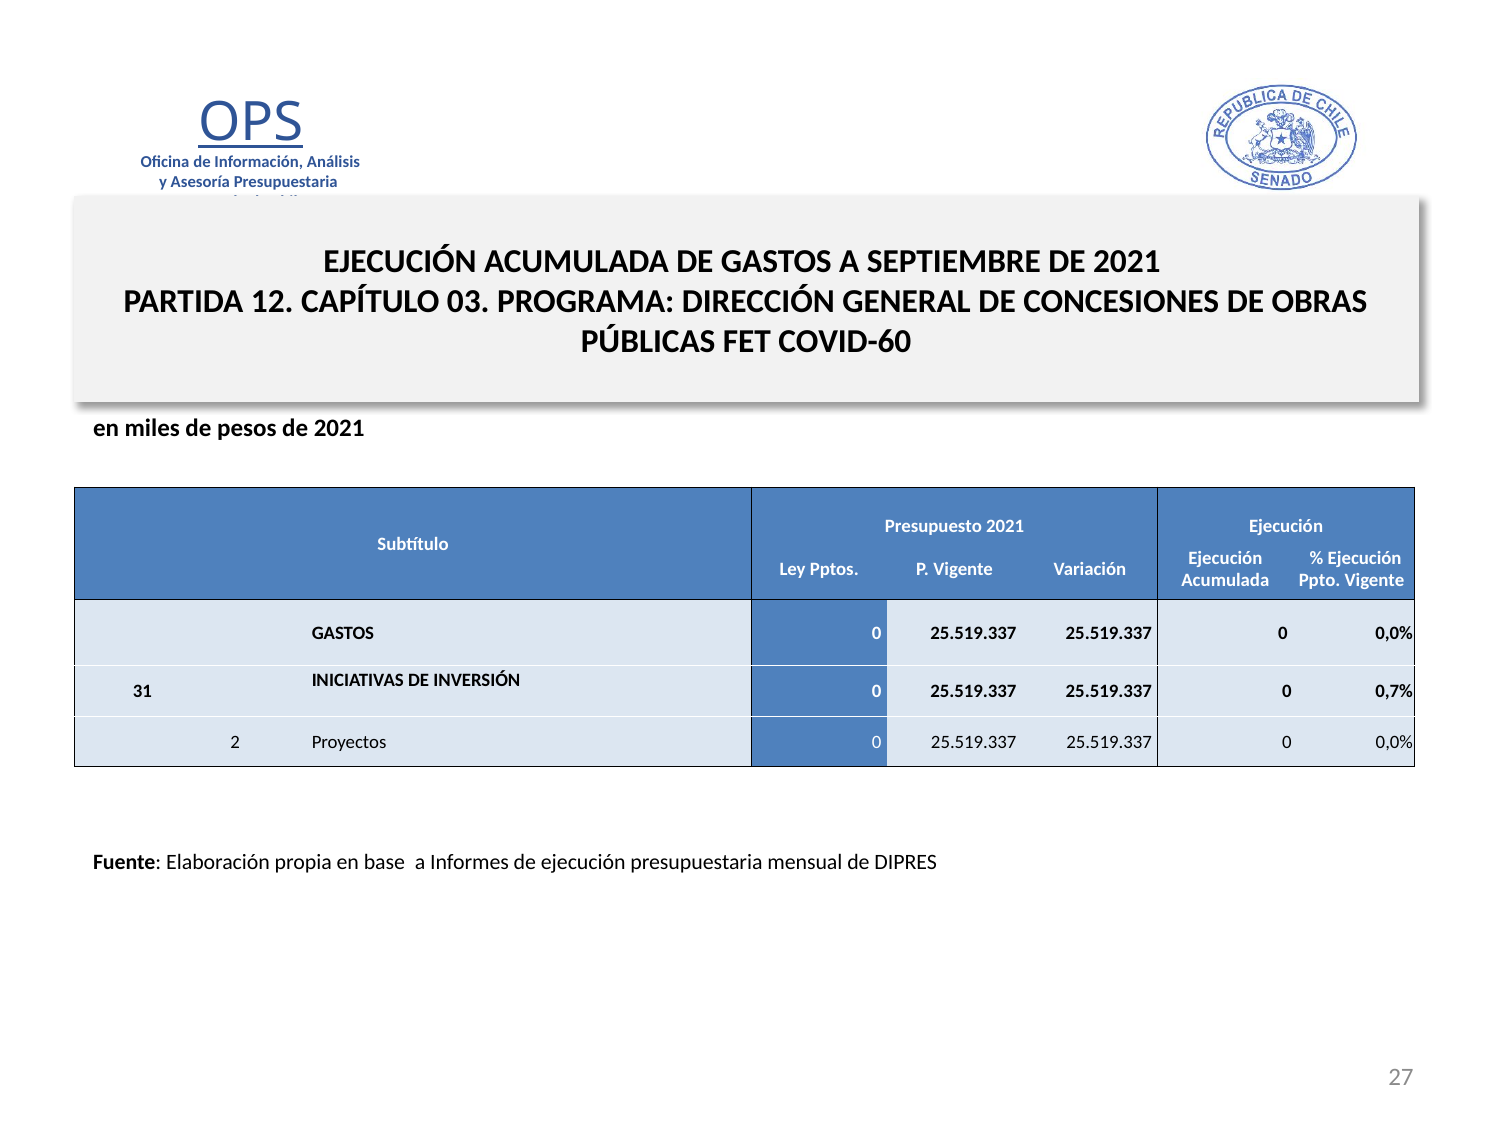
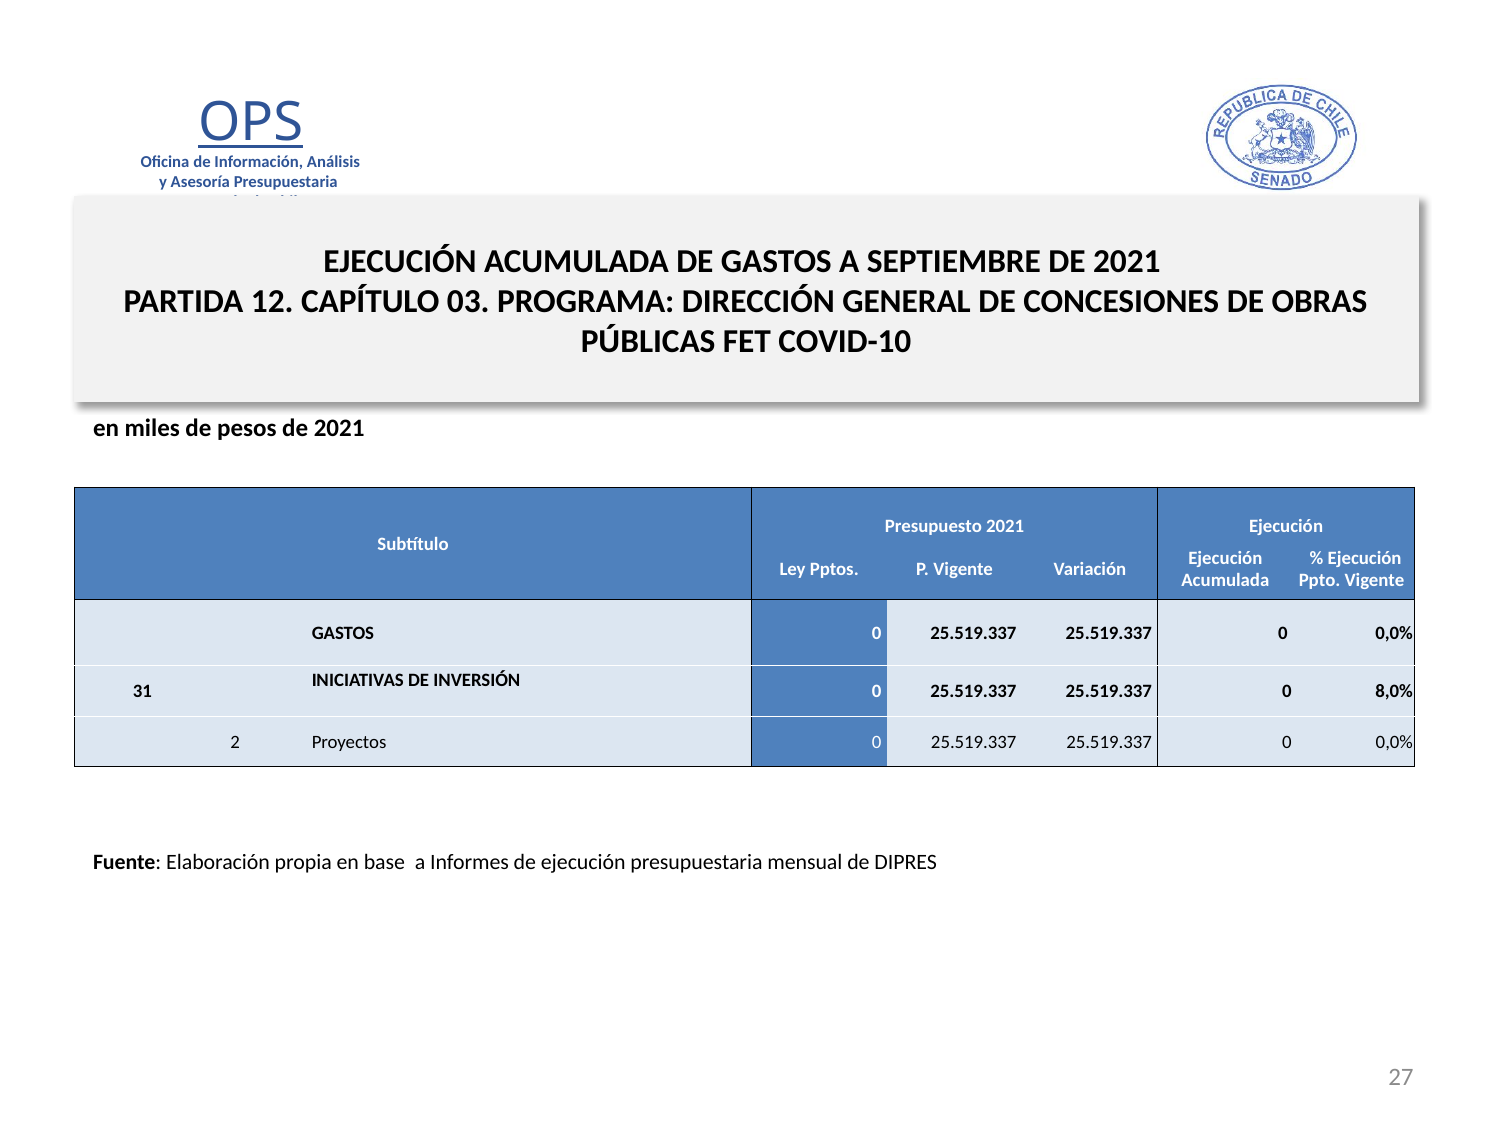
COVID-60: COVID-60 -> COVID-10
0,7%: 0,7% -> 8,0%
